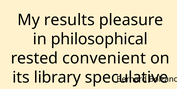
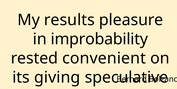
philosophical: philosophical -> improbability
library: library -> giving
